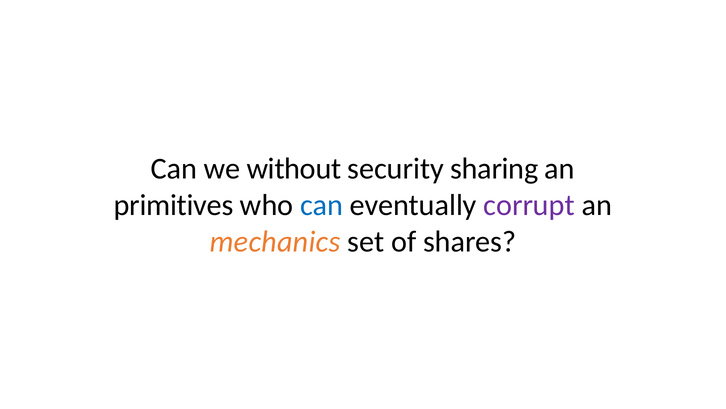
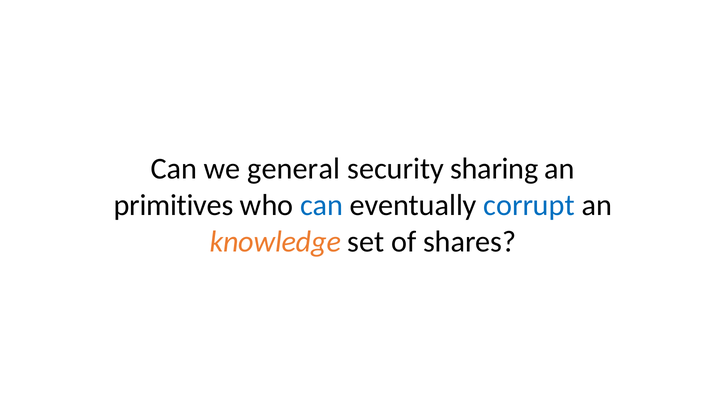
without: without -> general
corrupt colour: purple -> blue
mechanics: mechanics -> knowledge
